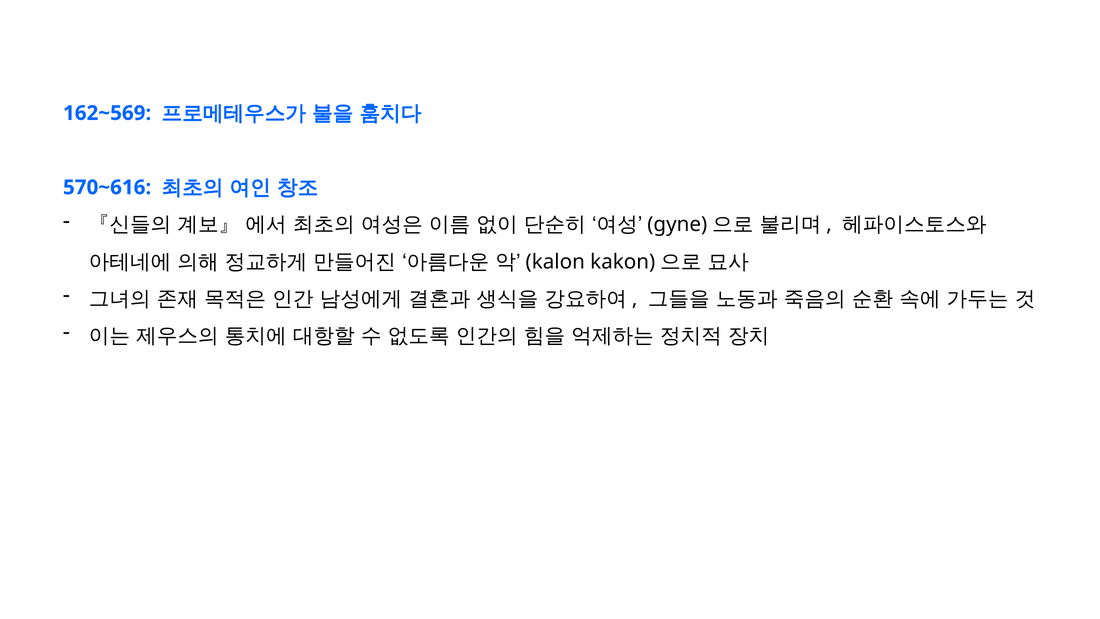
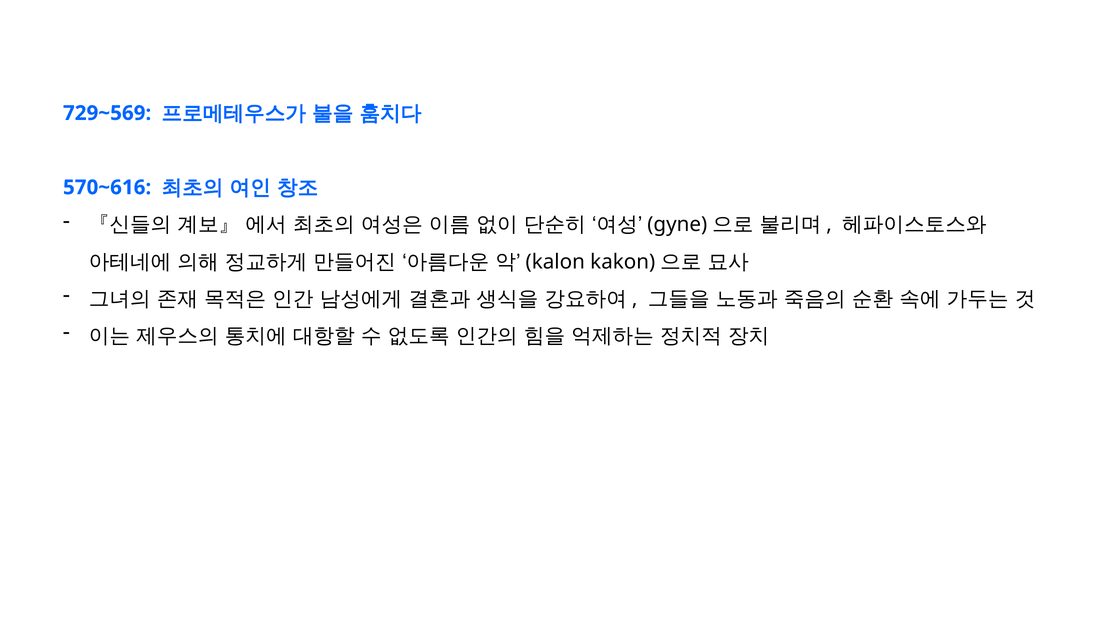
162~569: 162~569 -> 729~569
